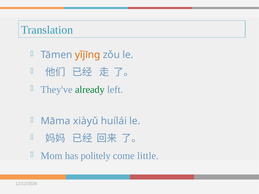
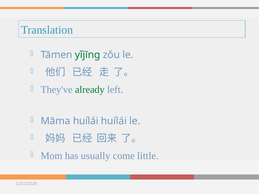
yǐjīng colour: orange -> green
Māma xiàyǔ: xiàyǔ -> huílái
politely: politely -> usually
